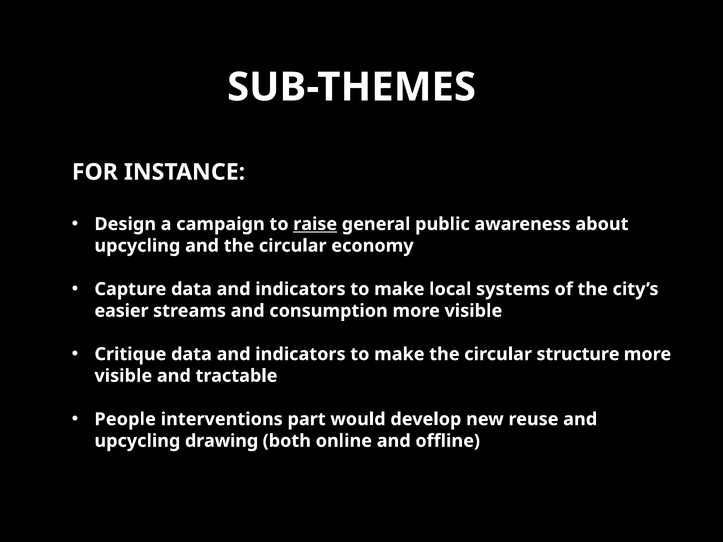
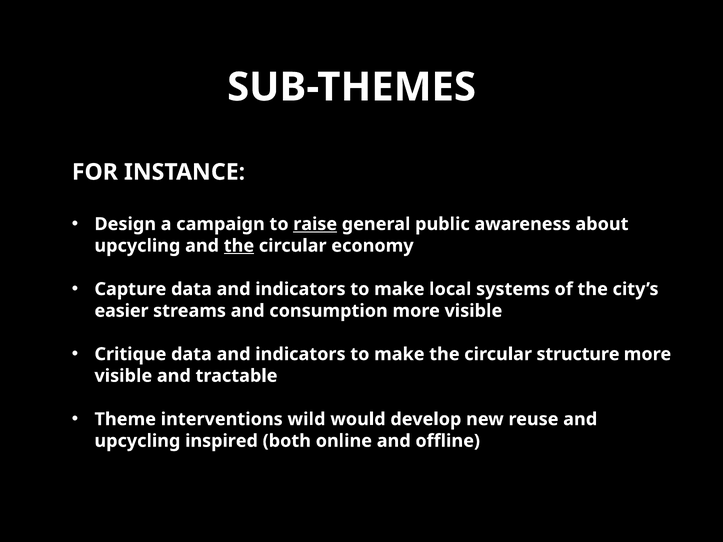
the at (239, 246) underline: none -> present
People: People -> Theme
part: part -> wild
drawing: drawing -> inspired
